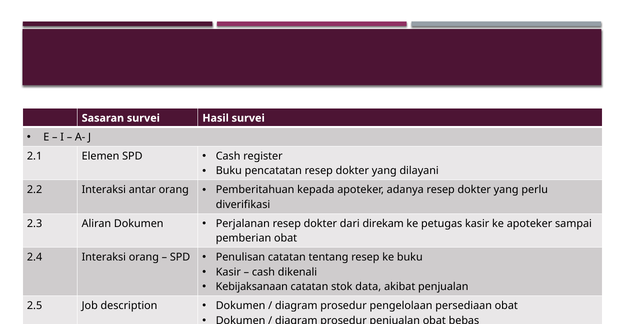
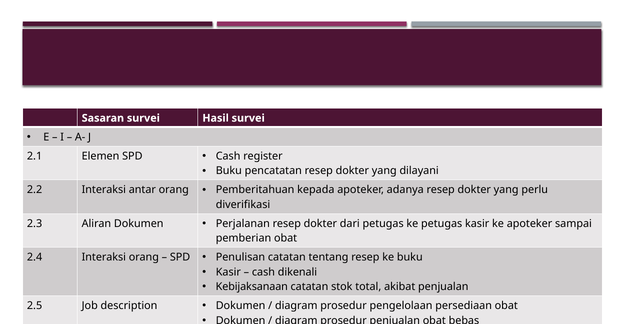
dari direkam: direkam -> petugas
data: data -> total
